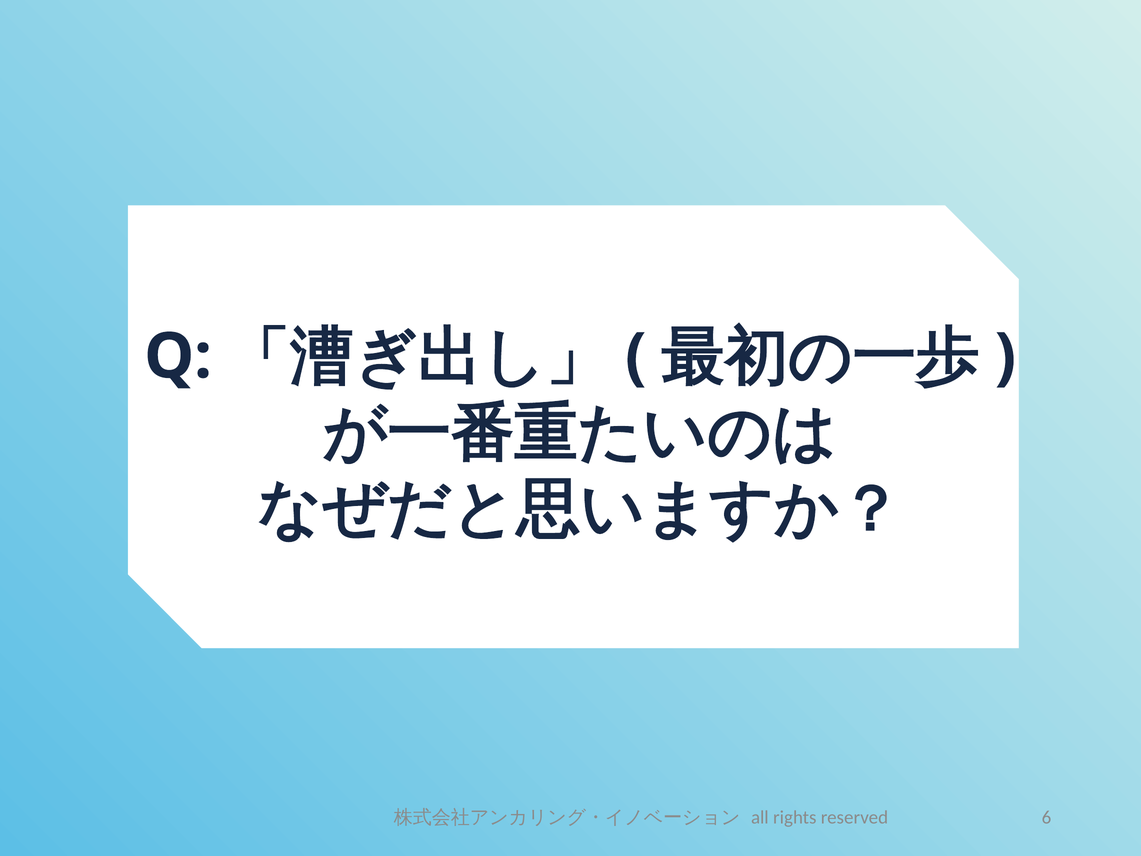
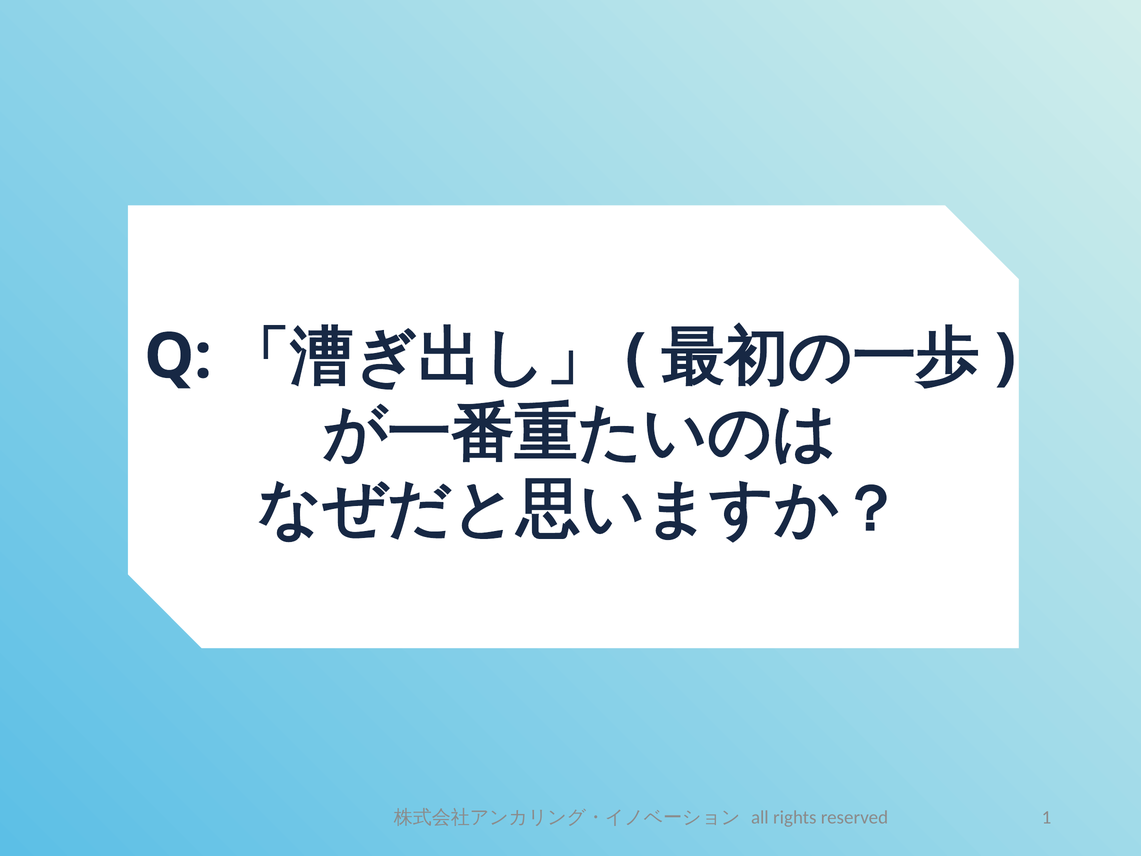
6: 6 -> 1
